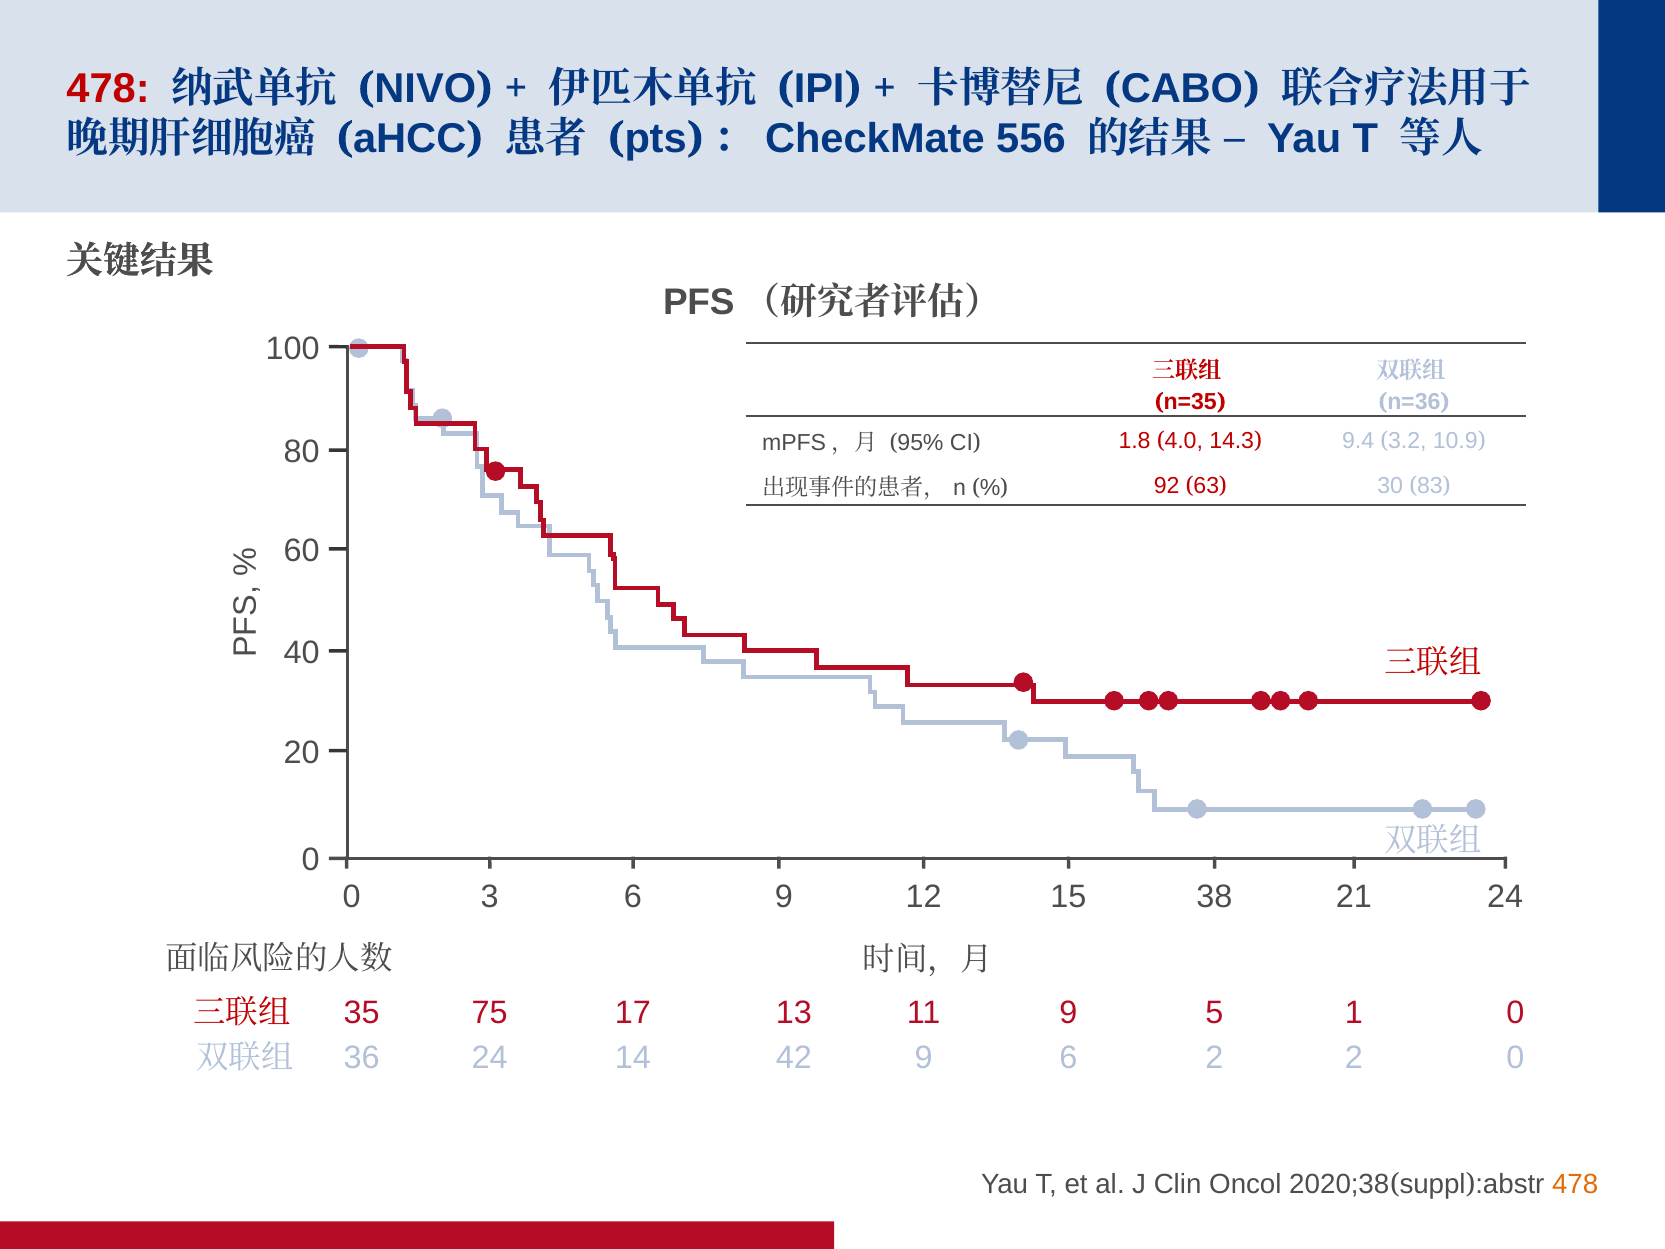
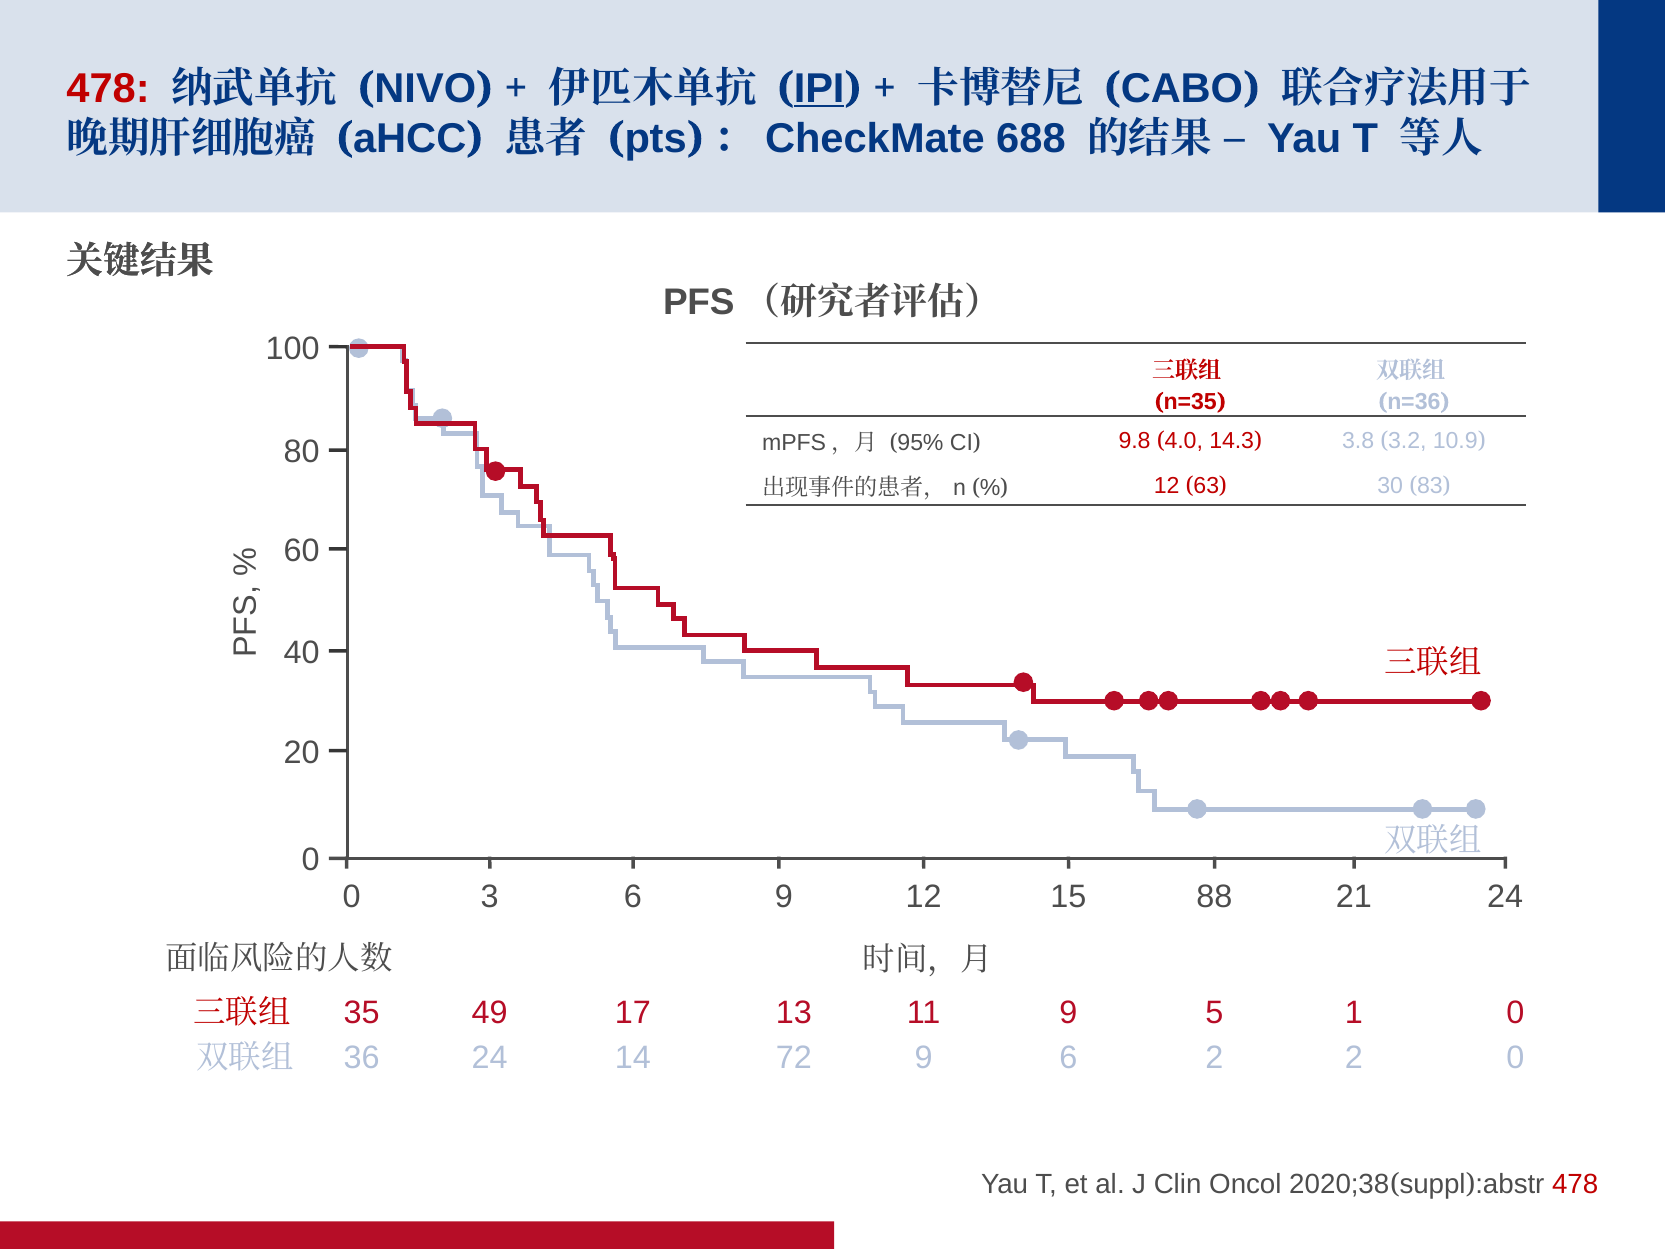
IPI underline: none -> present
556: 556 -> 688
1.8: 1.8 -> 9.8
9.4: 9.4 -> 3.8
92 at (1167, 485): 92 -> 12
38: 38 -> 88
75: 75 -> 49
42: 42 -> 72
478 at (1575, 1184) colour: orange -> red
